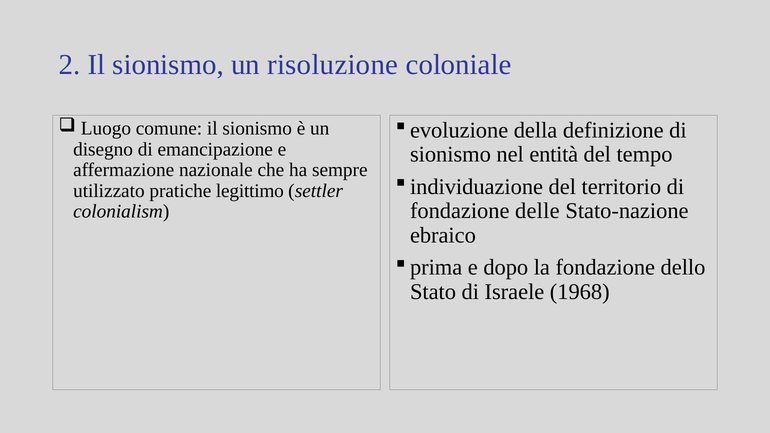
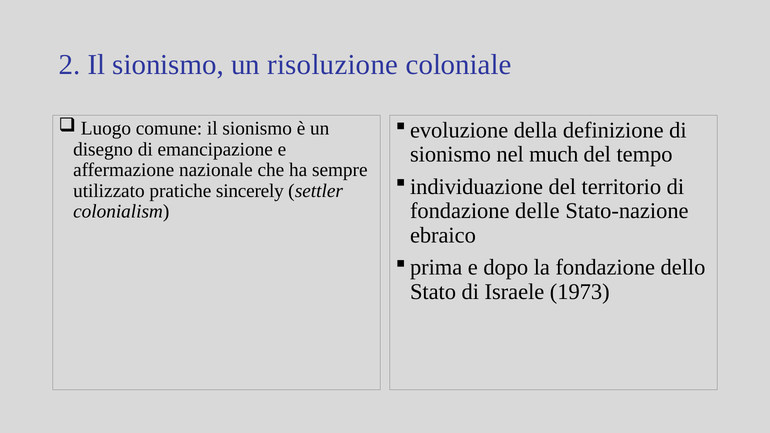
entità: entità -> much
legittimo: legittimo -> sincerely
1968: 1968 -> 1973
